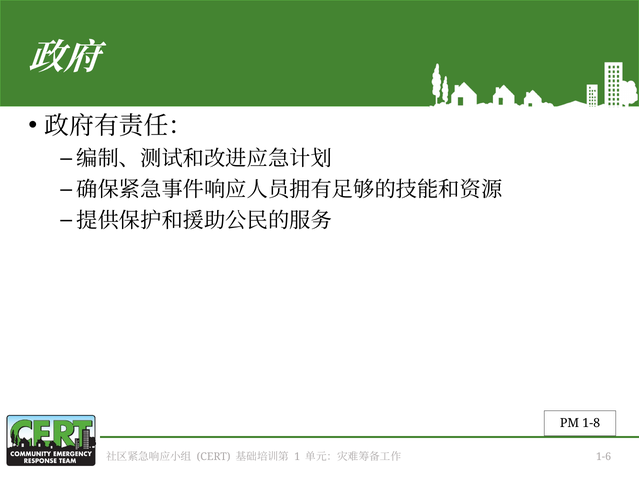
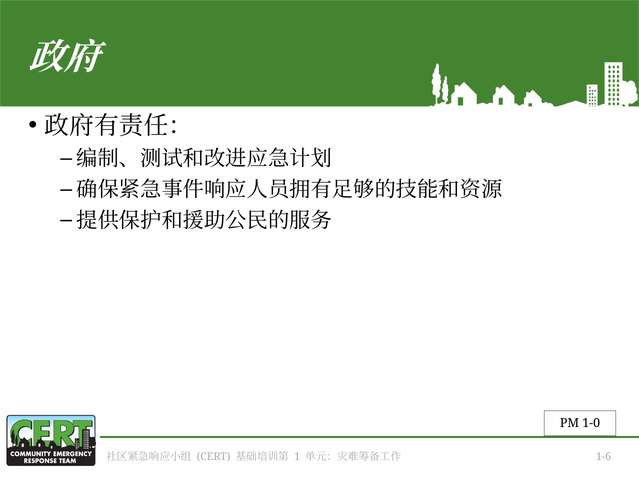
1-8: 1-8 -> 1-0
